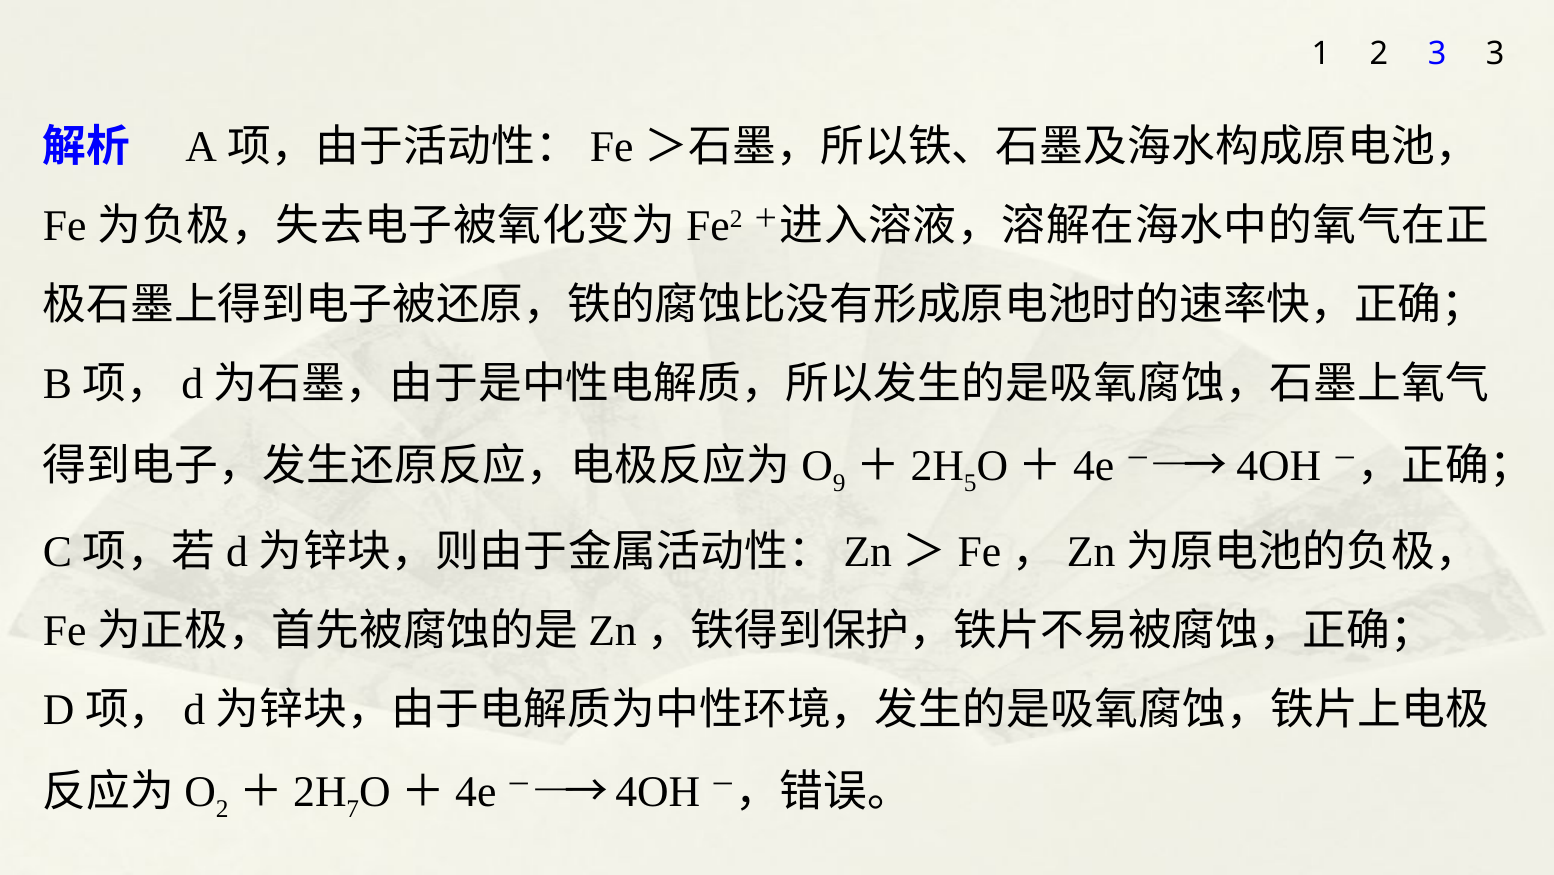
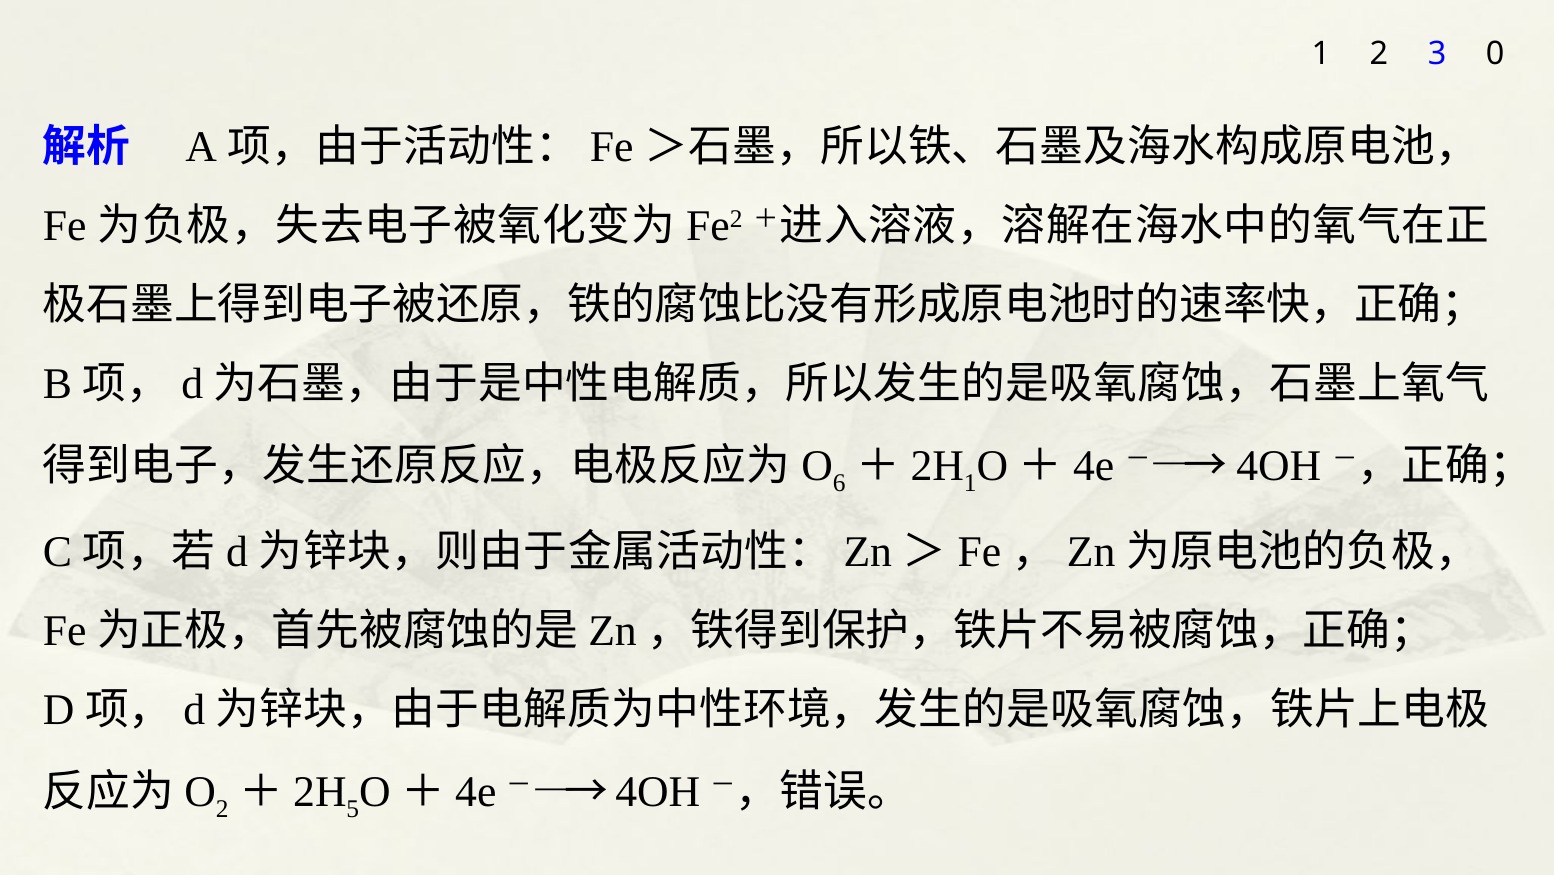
3 3: 3 -> 0
9: 9 -> 6
5 at (970, 483): 5 -> 1
7: 7 -> 5
